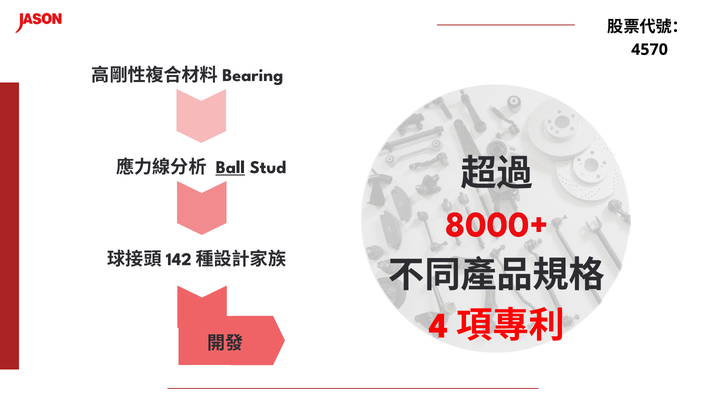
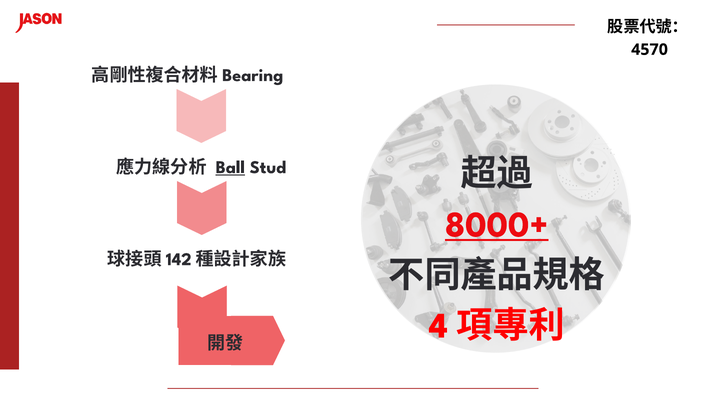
8000+ underline: none -> present
